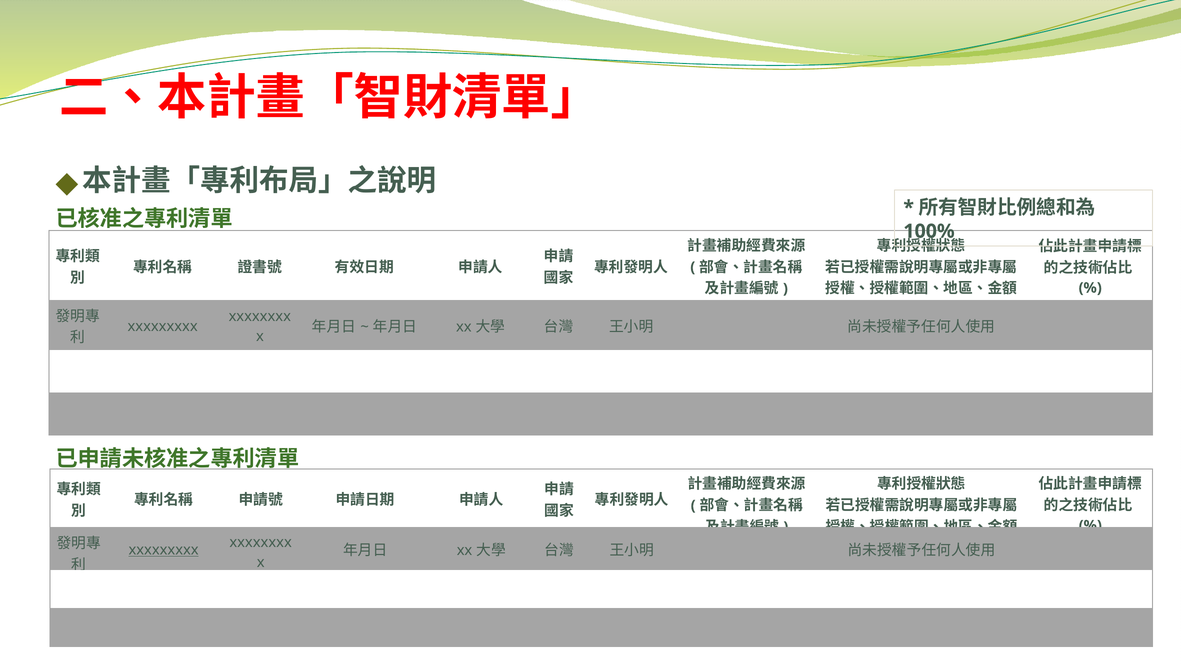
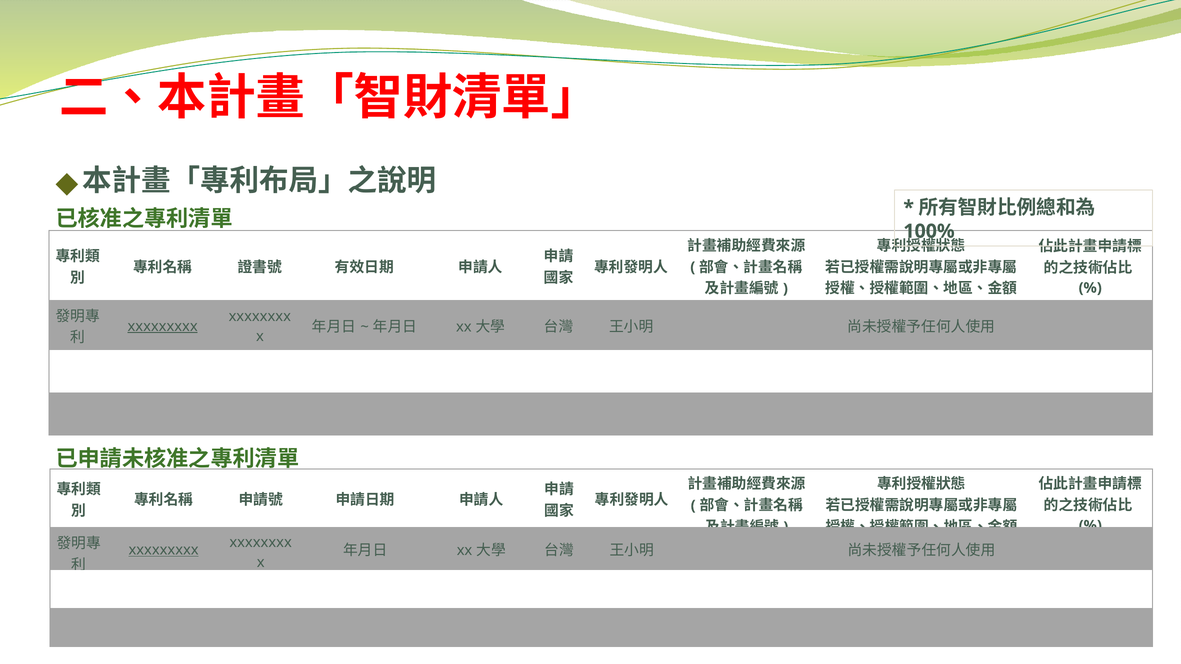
xxxxxxxxx at (163, 326) underline: none -> present
